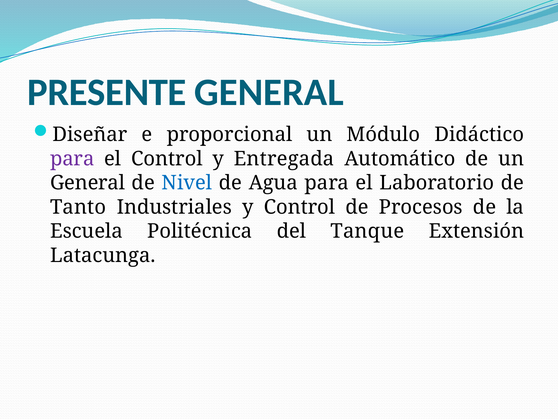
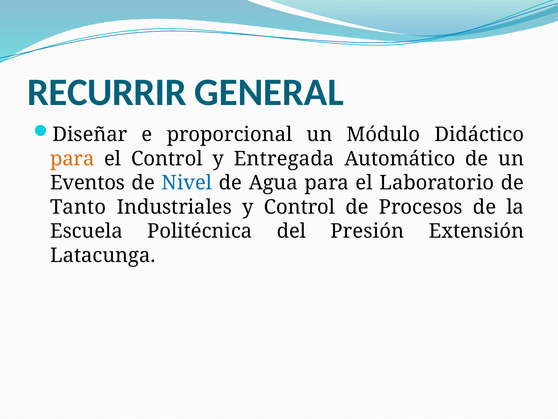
PRESENTE: PRESENTE -> RECURRIR
para at (72, 159) colour: purple -> orange
General at (88, 183): General -> Eventos
Tanque: Tanque -> Presión
